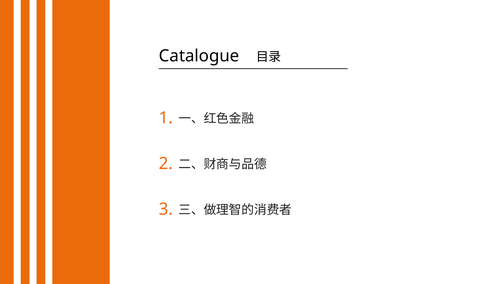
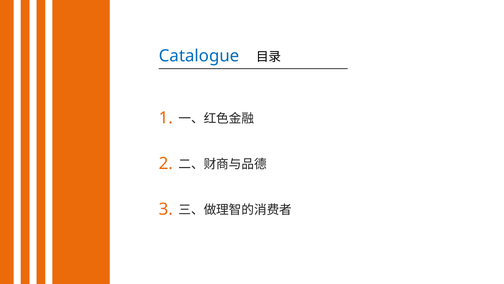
Catalogue colour: black -> blue
